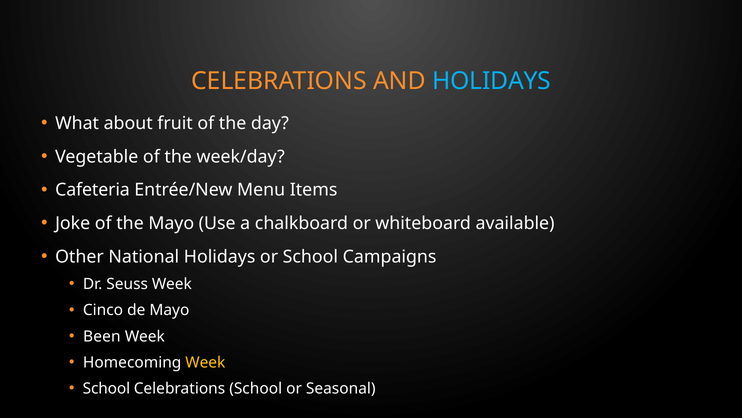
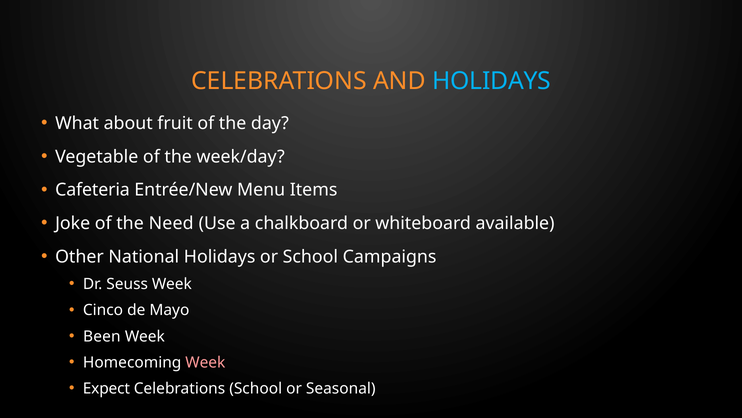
the Mayo: Mayo -> Need
Week at (205, 362) colour: yellow -> pink
School at (106, 388): School -> Expect
